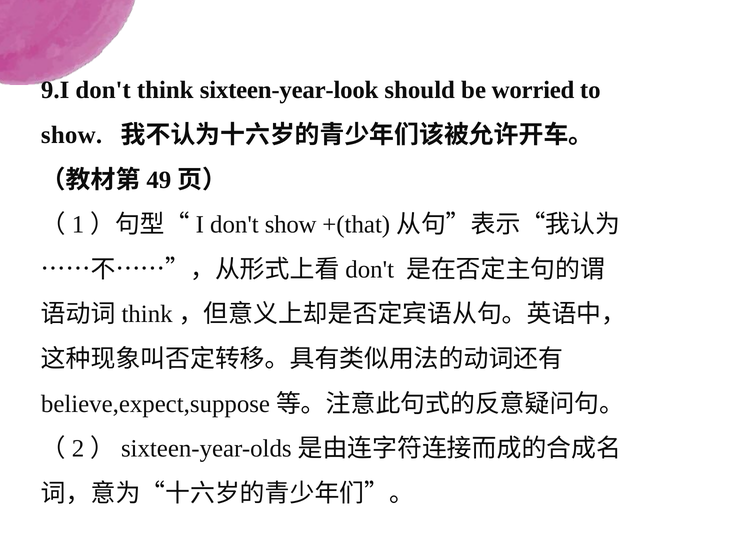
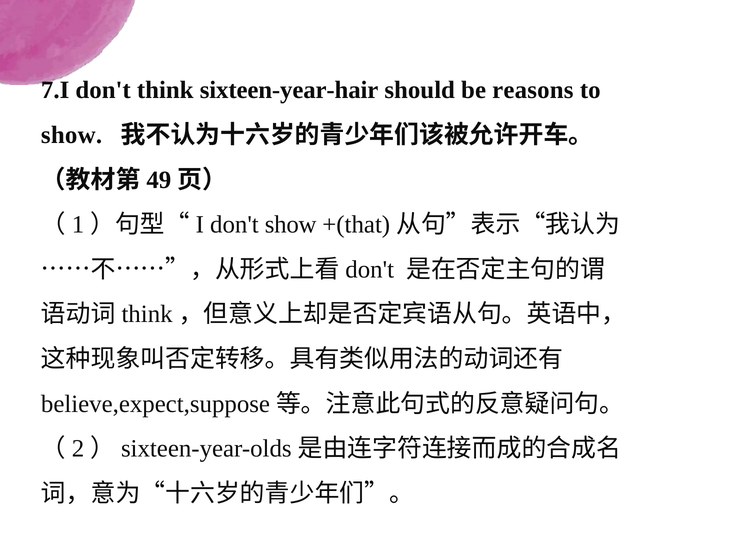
9.I: 9.I -> 7.I
sixteen-year-look: sixteen-year-look -> sixteen-year-hair
worried: worried -> reasons
